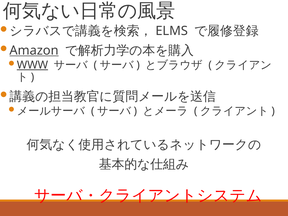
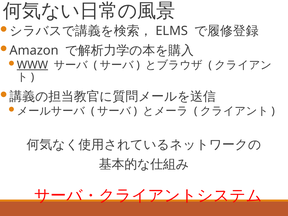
Amazon underline: present -> none
